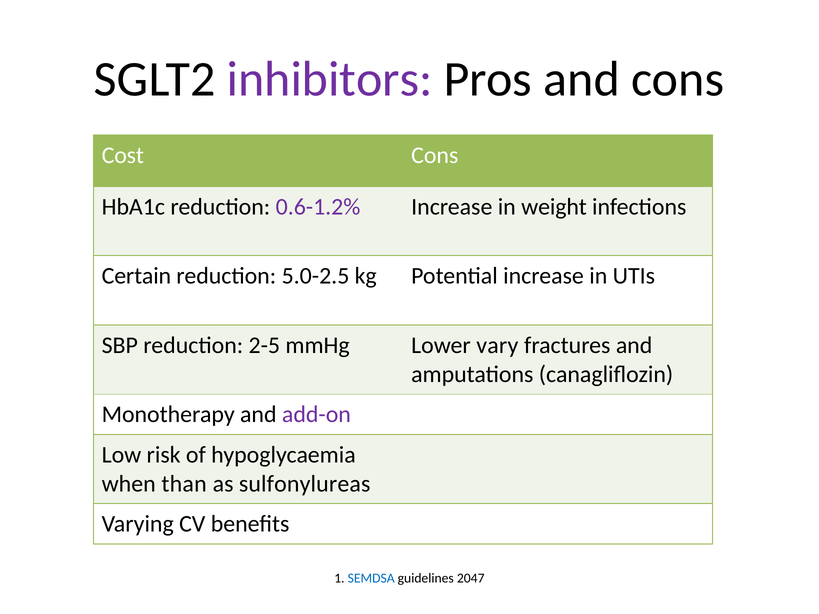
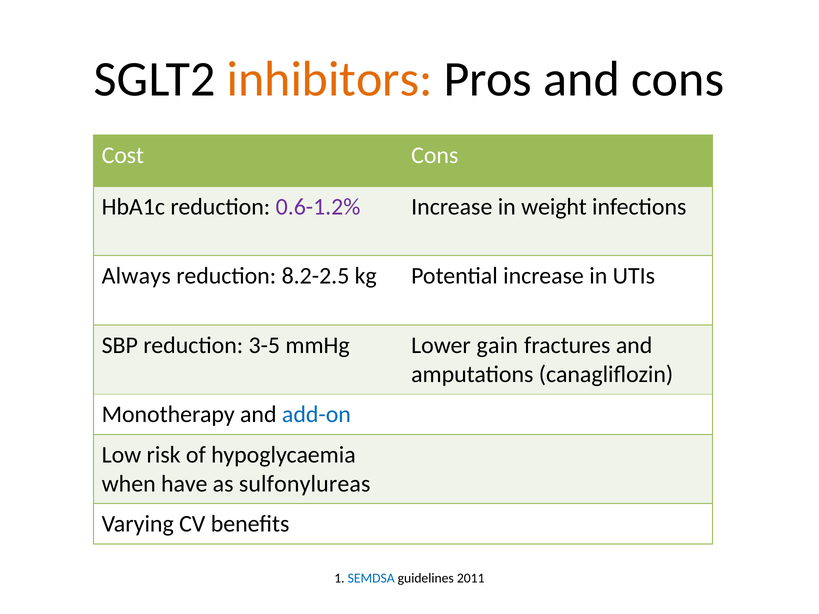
inhibitors colour: purple -> orange
Certain: Certain -> Always
5.0-2.5: 5.0-2.5 -> 8.2-2.5
2-5: 2-5 -> 3-5
vary: vary -> gain
add-on colour: purple -> blue
than: than -> have
2047: 2047 -> 2011
